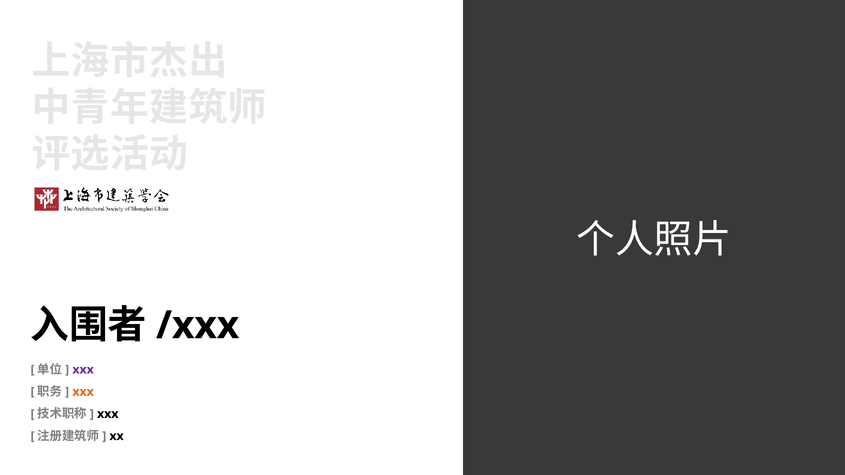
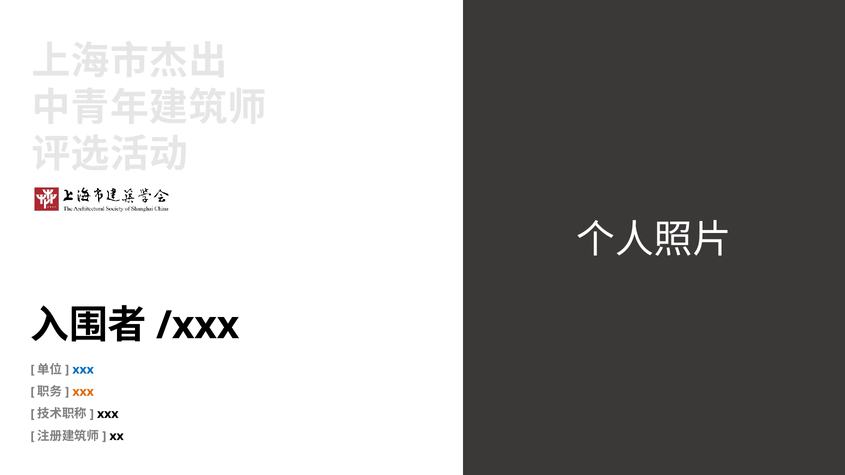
xxx at (83, 370) colour: purple -> blue
